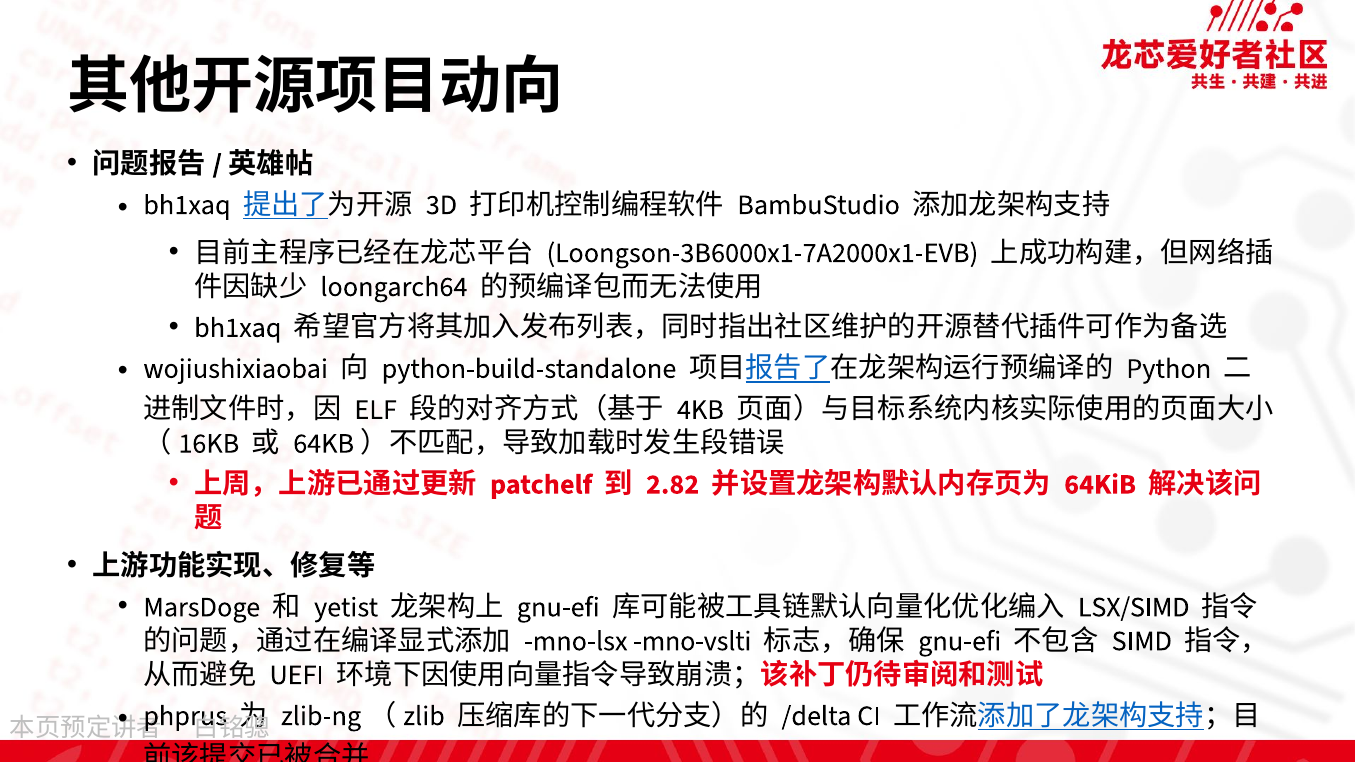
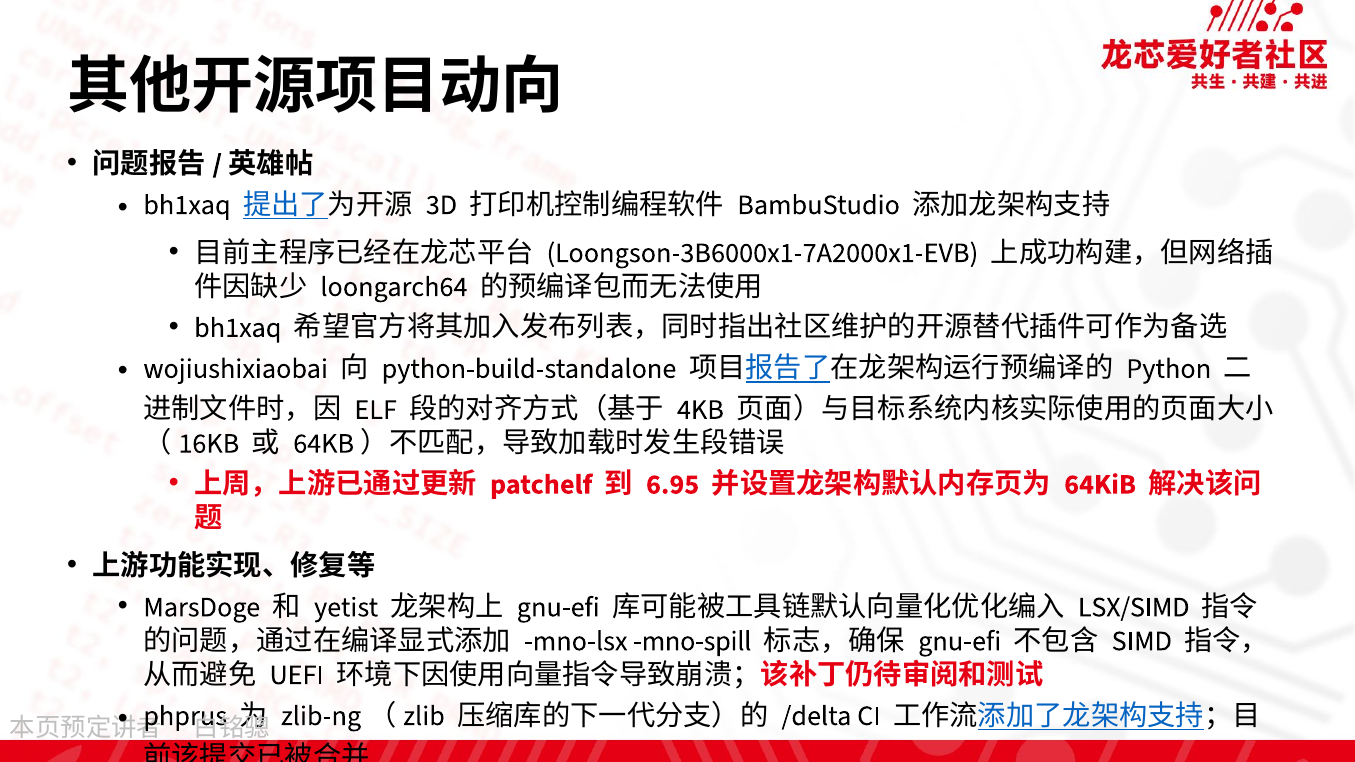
2.82: 2.82 -> 6.95
mno-vslti: mno-vslti -> mno-spill
